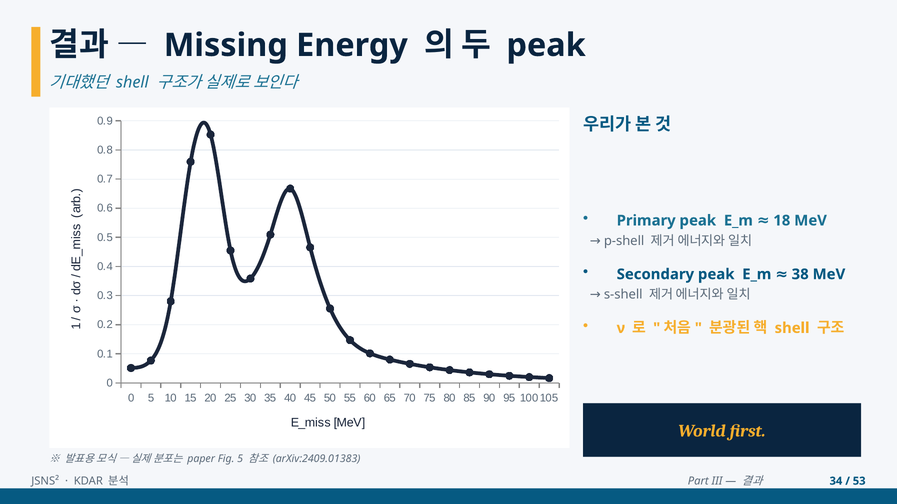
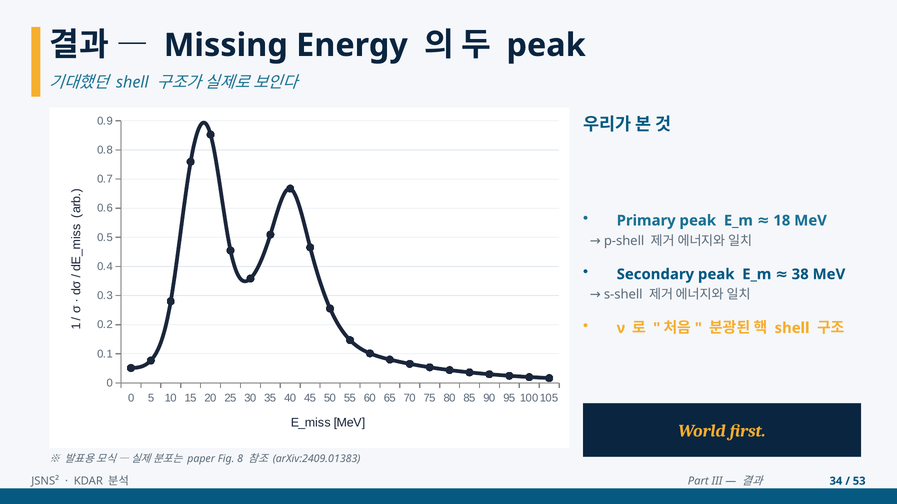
Fig 5: 5 -> 8
